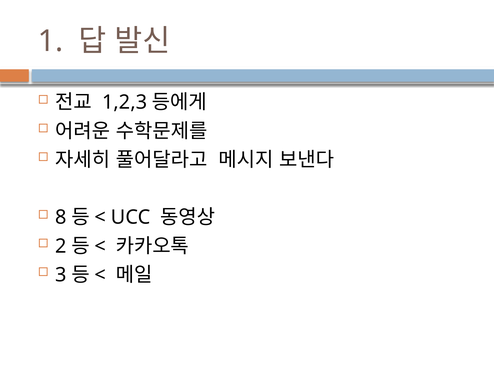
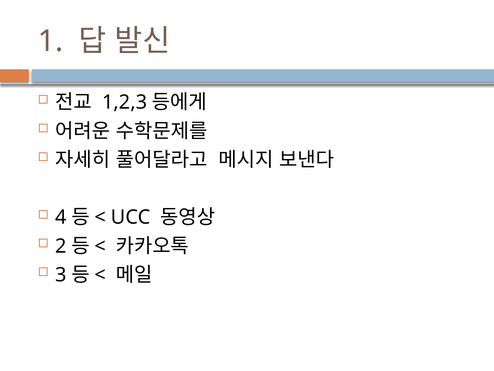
8: 8 -> 4
